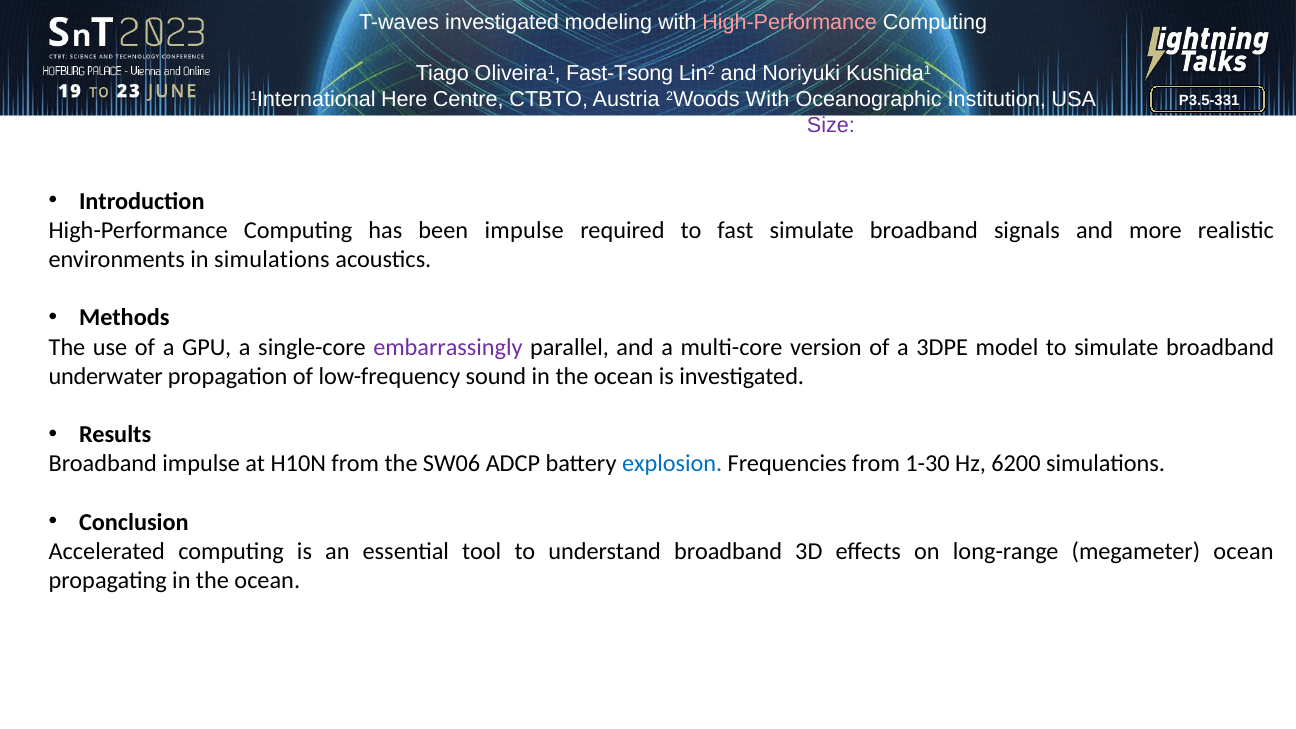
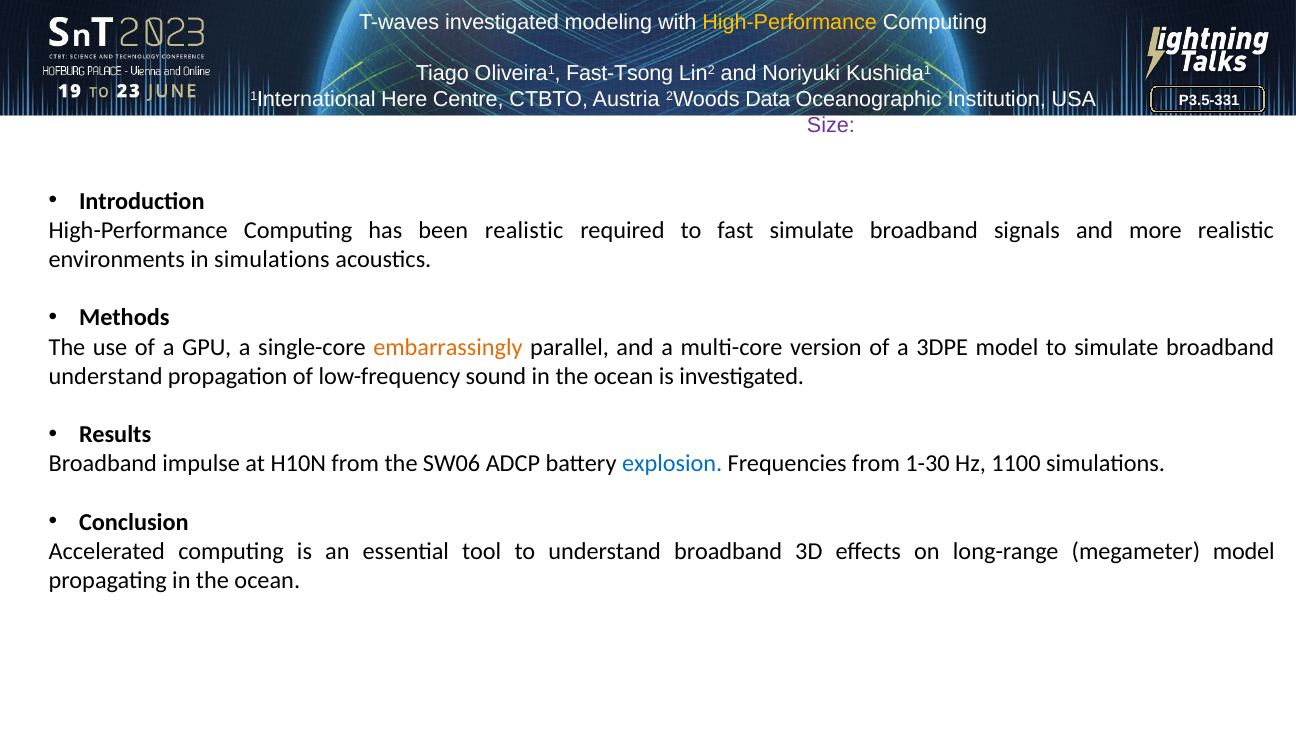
High-Performance at (790, 22) colour: pink -> yellow
2Woods With: With -> Data
been impulse: impulse -> realistic
embarrassingly colour: purple -> orange
underwater at (106, 376): underwater -> understand
6200: 6200 -> 1100
megameter ocean: ocean -> model
